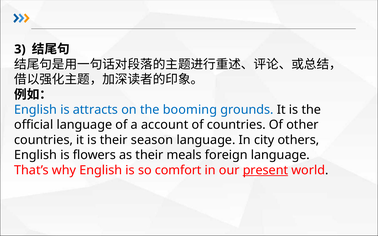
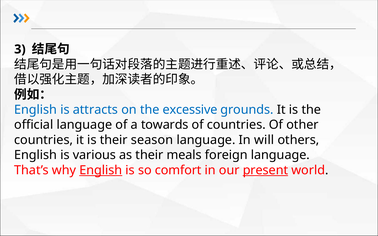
booming: booming -> excessive
account: account -> towards
city: city -> will
flowers: flowers -> various
English at (101, 170) underline: none -> present
